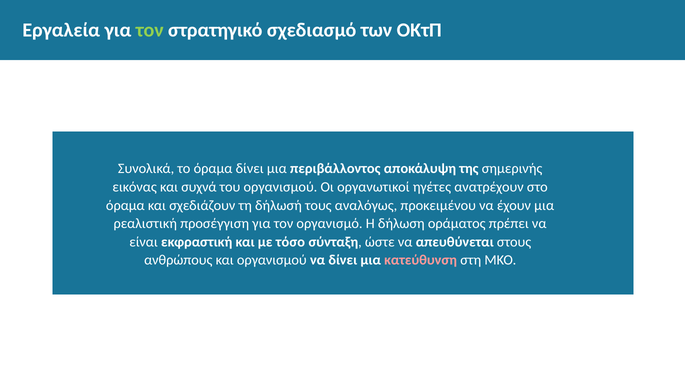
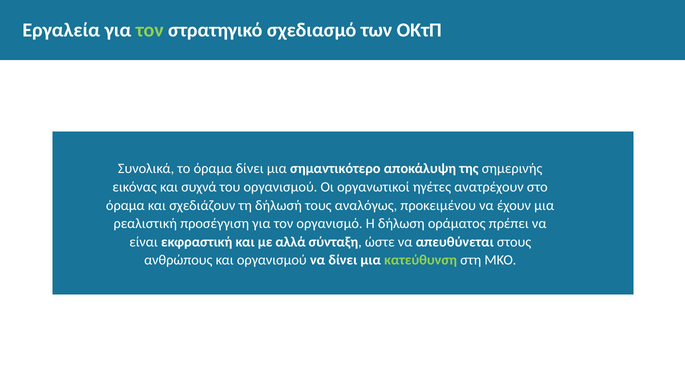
περιβάλλοντος: περιβάλλοντος -> σημαντικότερο
τόσο: τόσο -> αλλά
κατεύθυνση colour: pink -> light green
